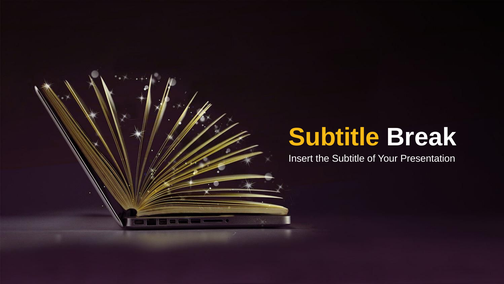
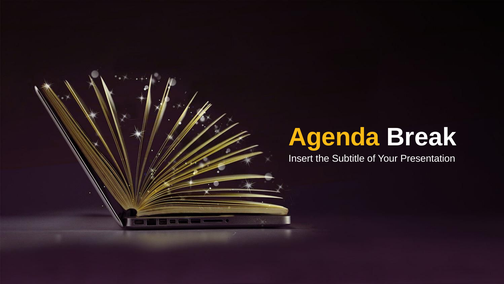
Subtitle at (334, 137): Subtitle -> Agenda
